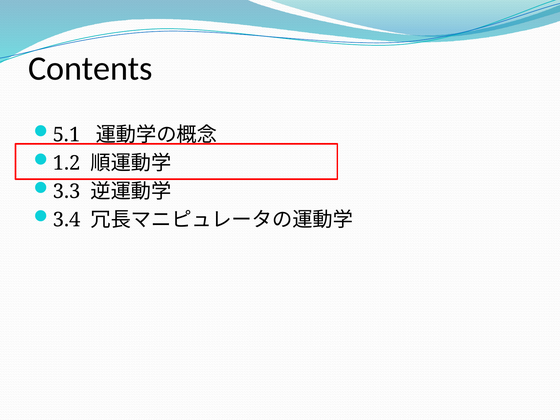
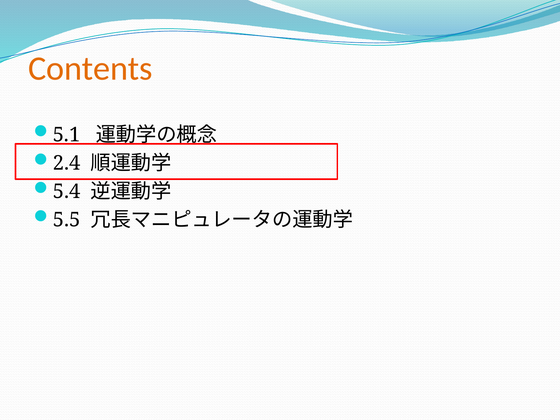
Contents colour: black -> orange
1.2: 1.2 -> 2.4
3.3: 3.3 -> 5.4
3.4: 3.4 -> 5.5
